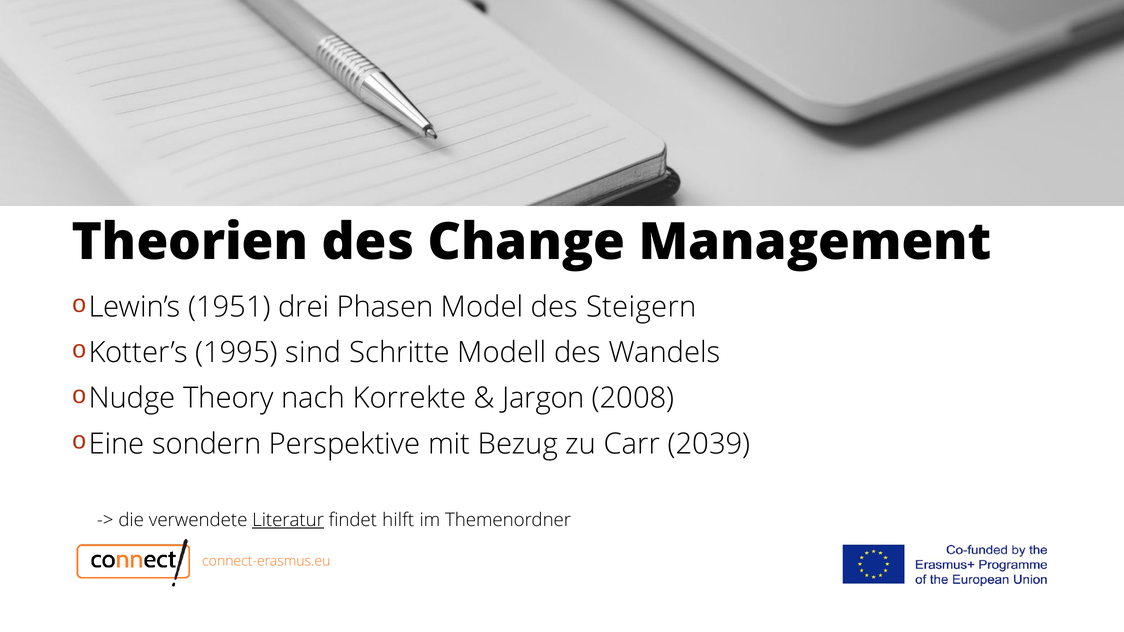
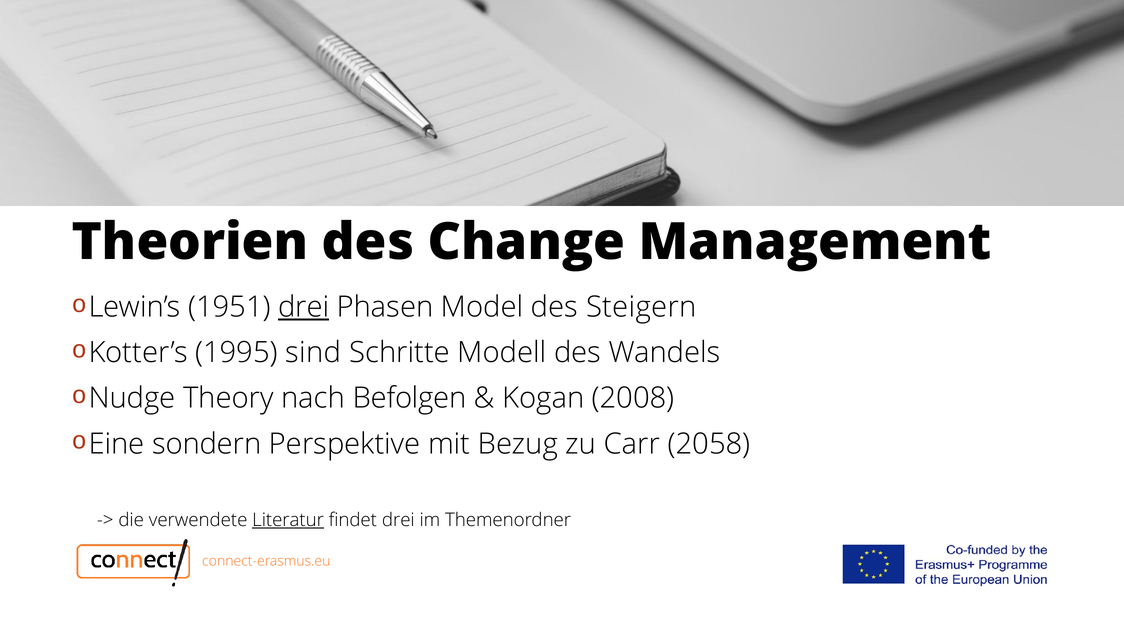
drei at (304, 307) underline: none -> present
Korrekte: Korrekte -> Befolgen
Jargon: Jargon -> Kogan
2039: 2039 -> 2058
findet hilft: hilft -> drei
